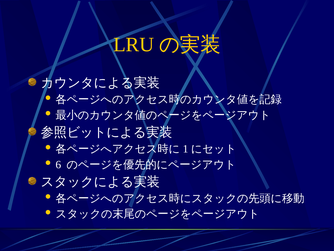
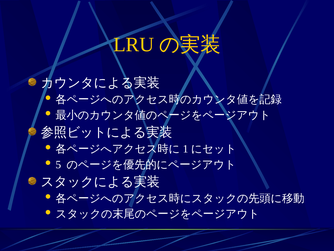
6: 6 -> 5
